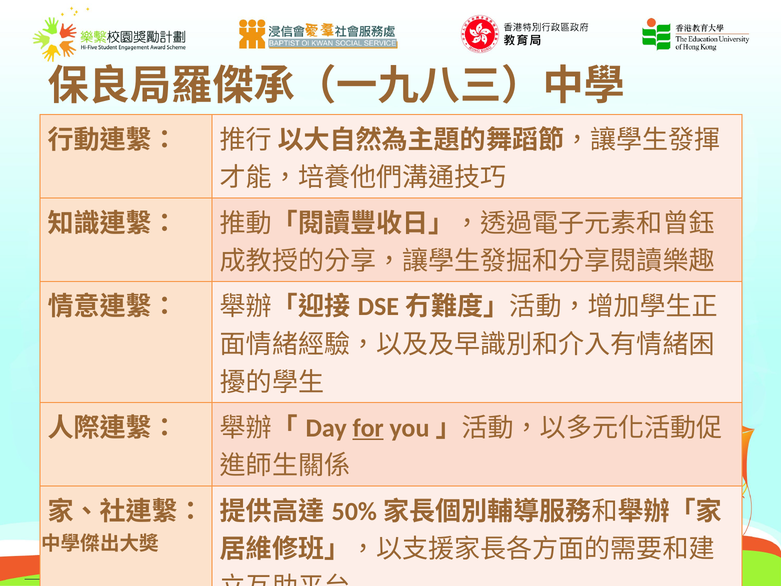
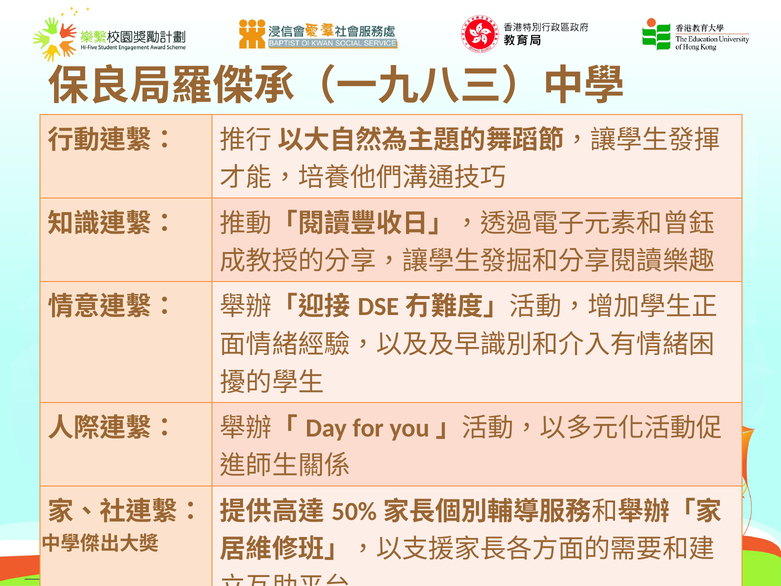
for underline: present -> none
